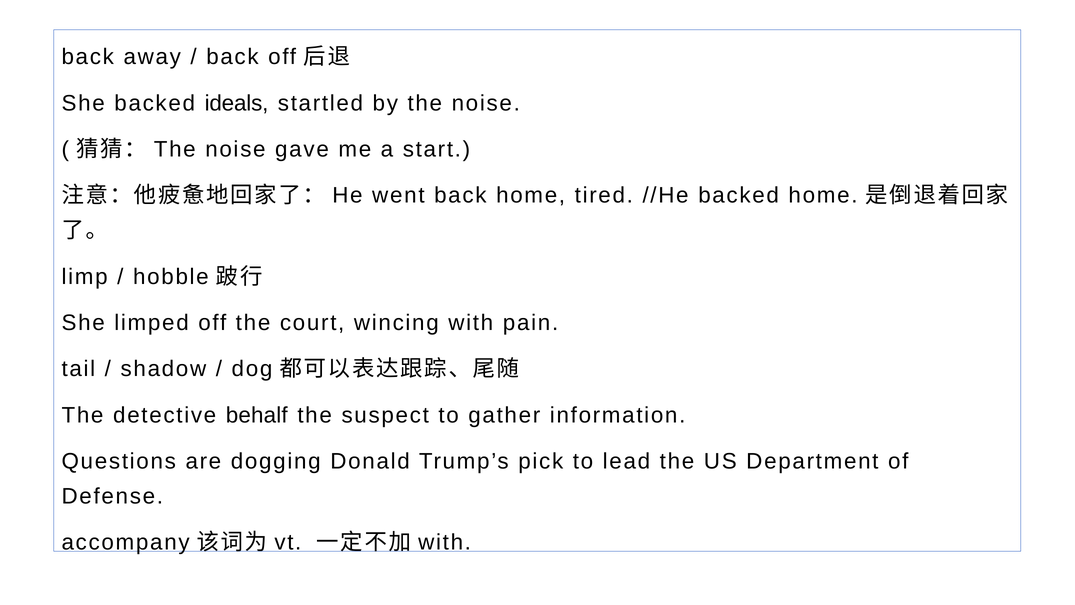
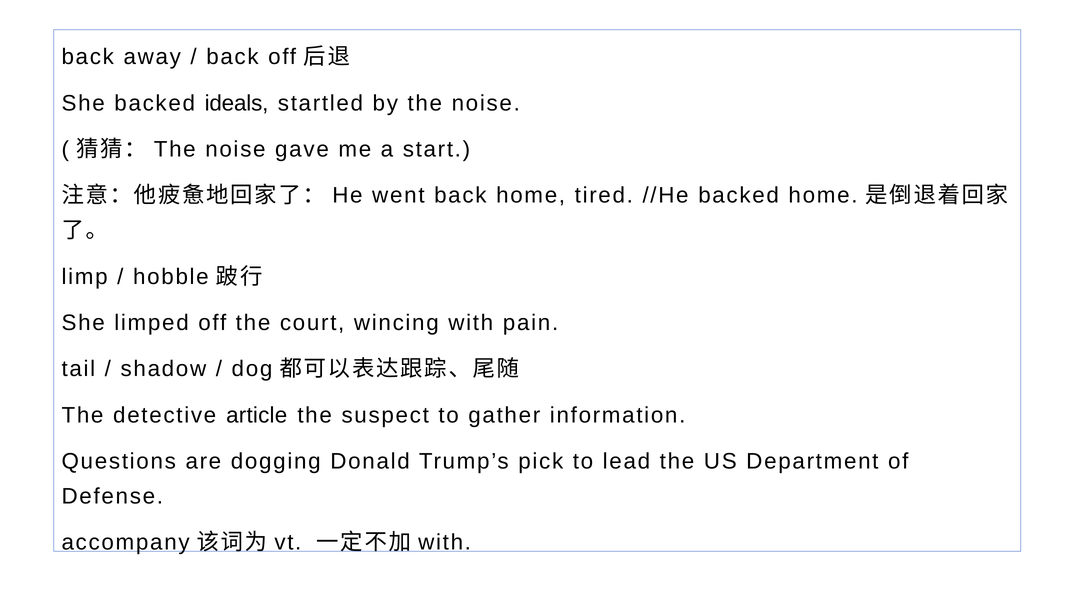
behalf: behalf -> article
